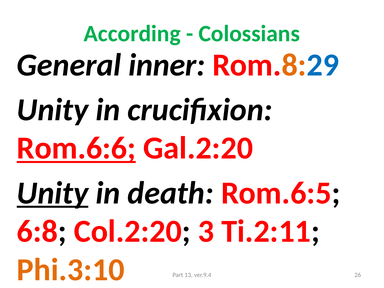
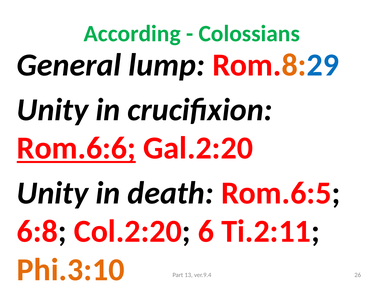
inner: inner -> lump
Unity at (52, 193) underline: present -> none
3: 3 -> 6
